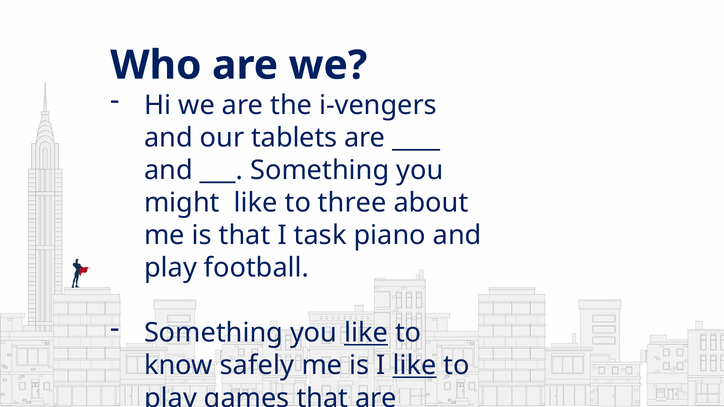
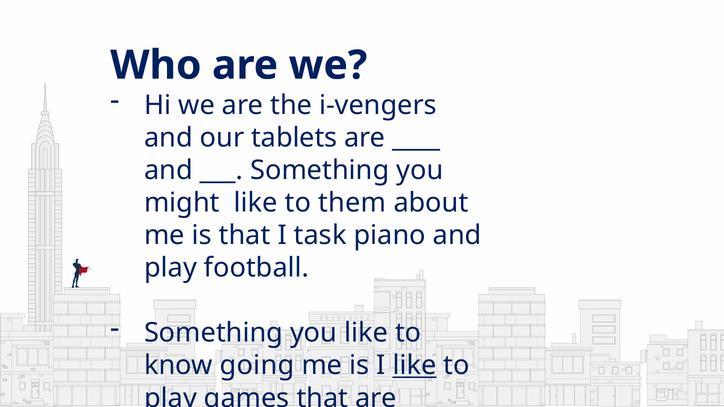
three: three -> them
like at (366, 333) underline: present -> none
safely: safely -> going
